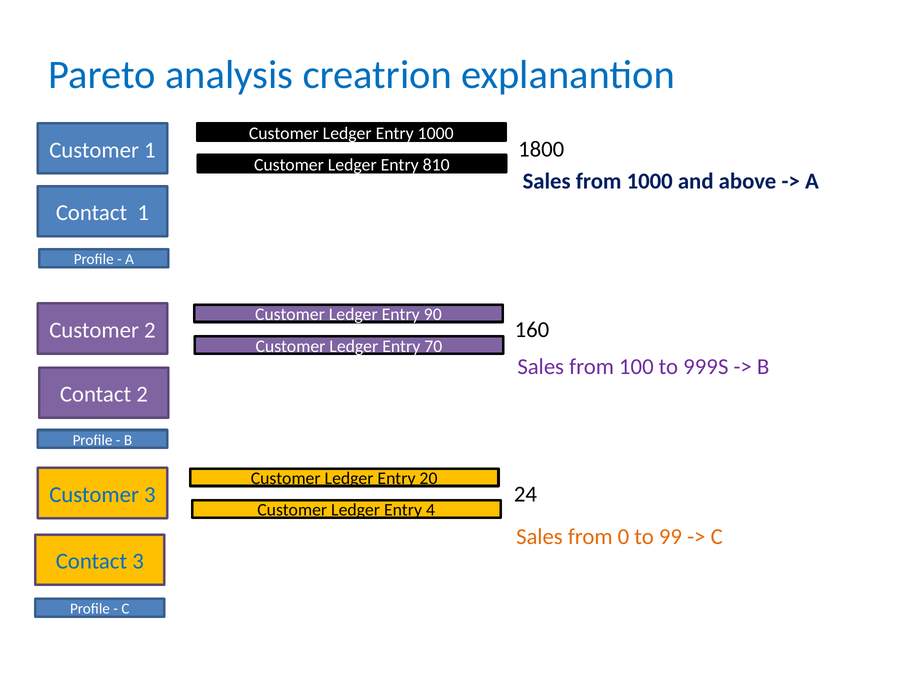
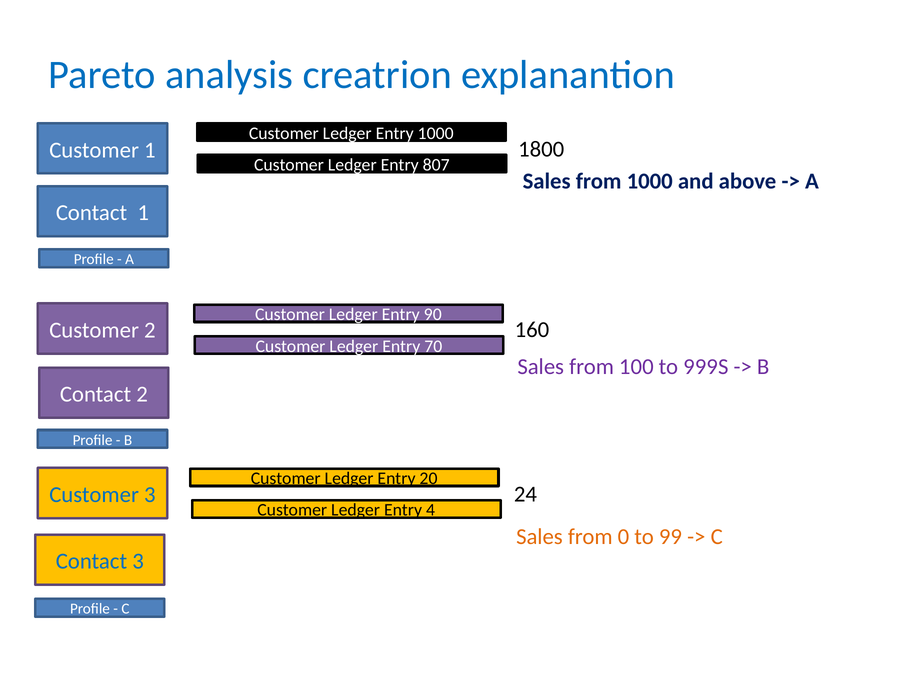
810: 810 -> 807
